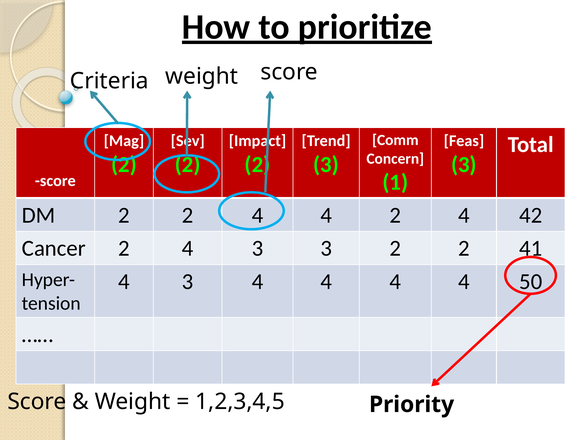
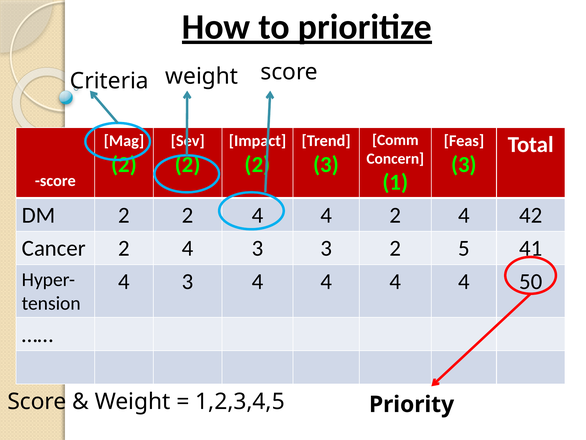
3 2 2: 2 -> 5
